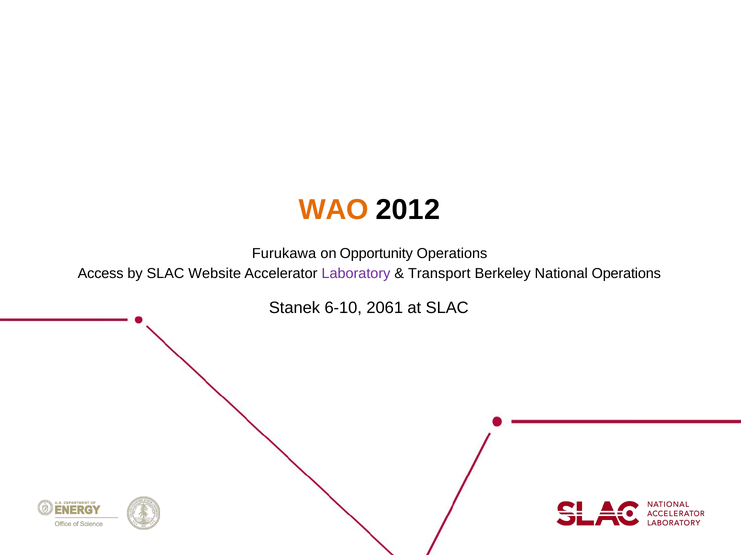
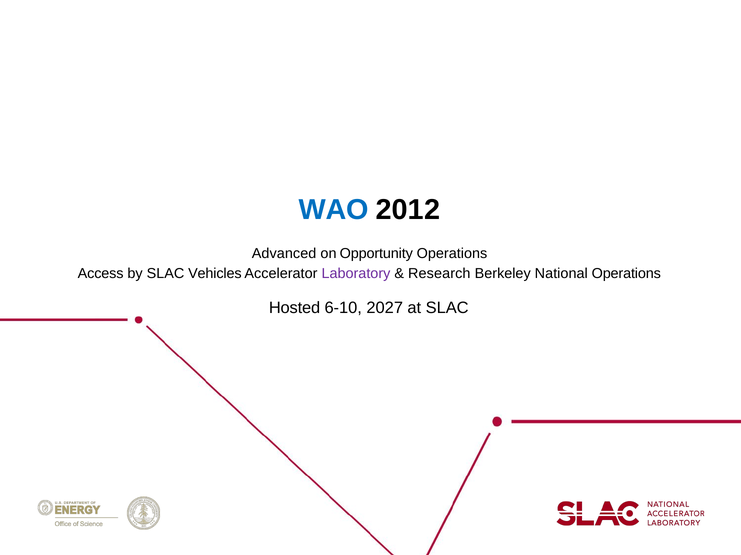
WAO colour: orange -> blue
Furukawa: Furukawa -> Advanced
Website: Website -> Vehicles
Transport: Transport -> Research
Stanek: Stanek -> Hosted
2061: 2061 -> 2027
